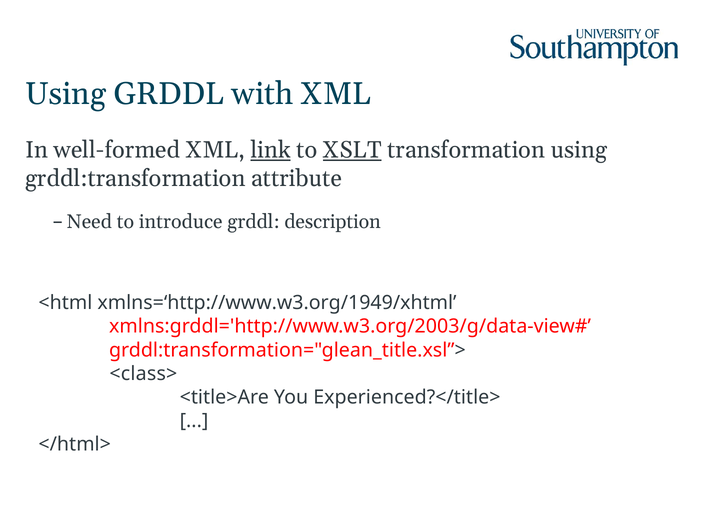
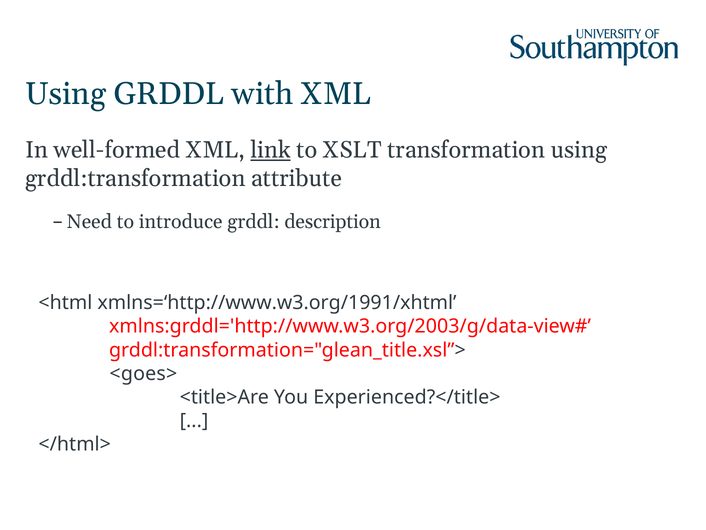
XSLT underline: present -> none
xmlns=‘http://www.w3.org/1949/xhtml: xmlns=‘http://www.w3.org/1949/xhtml -> xmlns=‘http://www.w3.org/1991/xhtml
<class>: <class> -> <goes>
